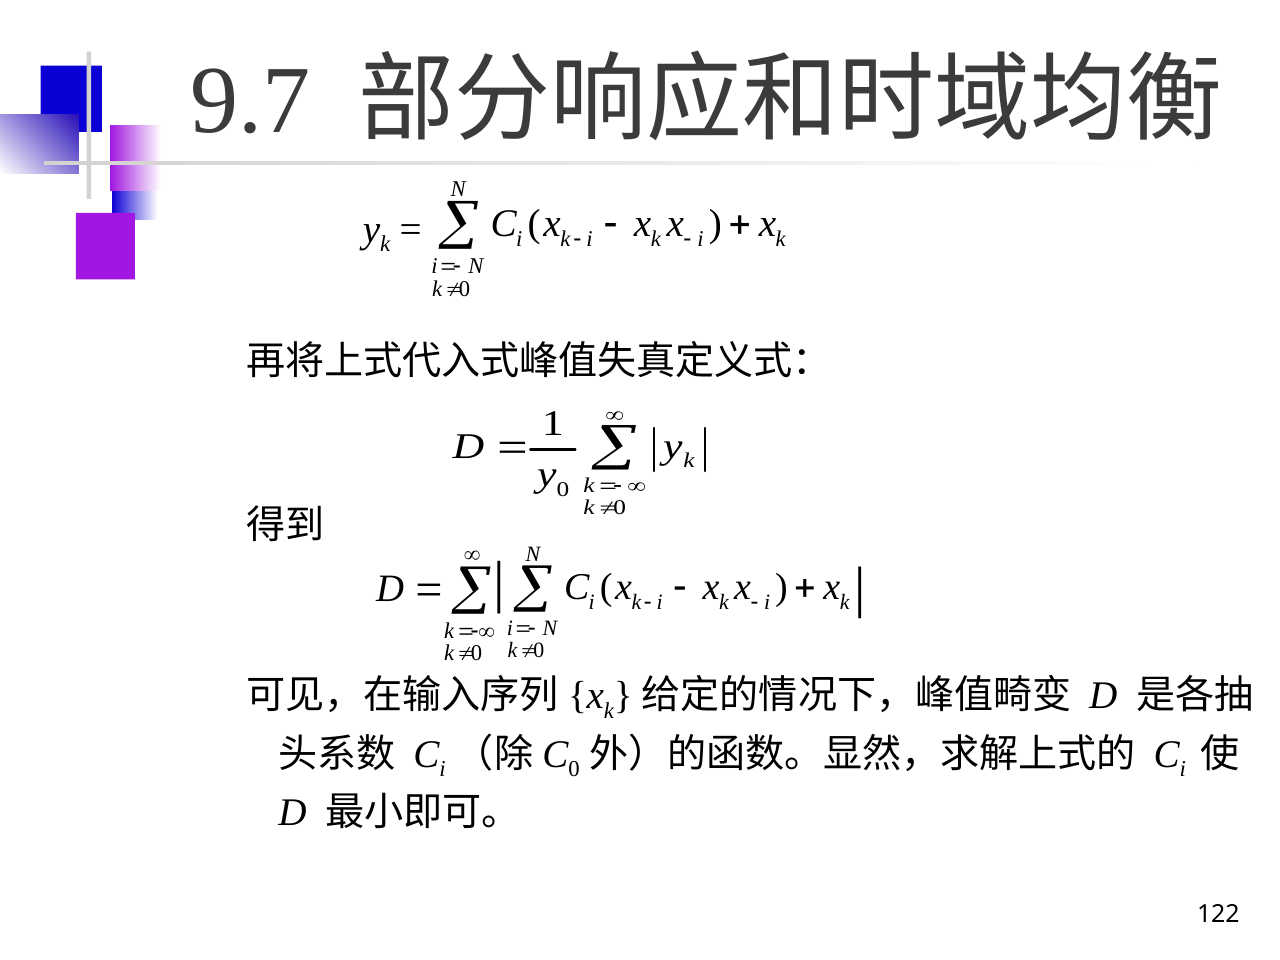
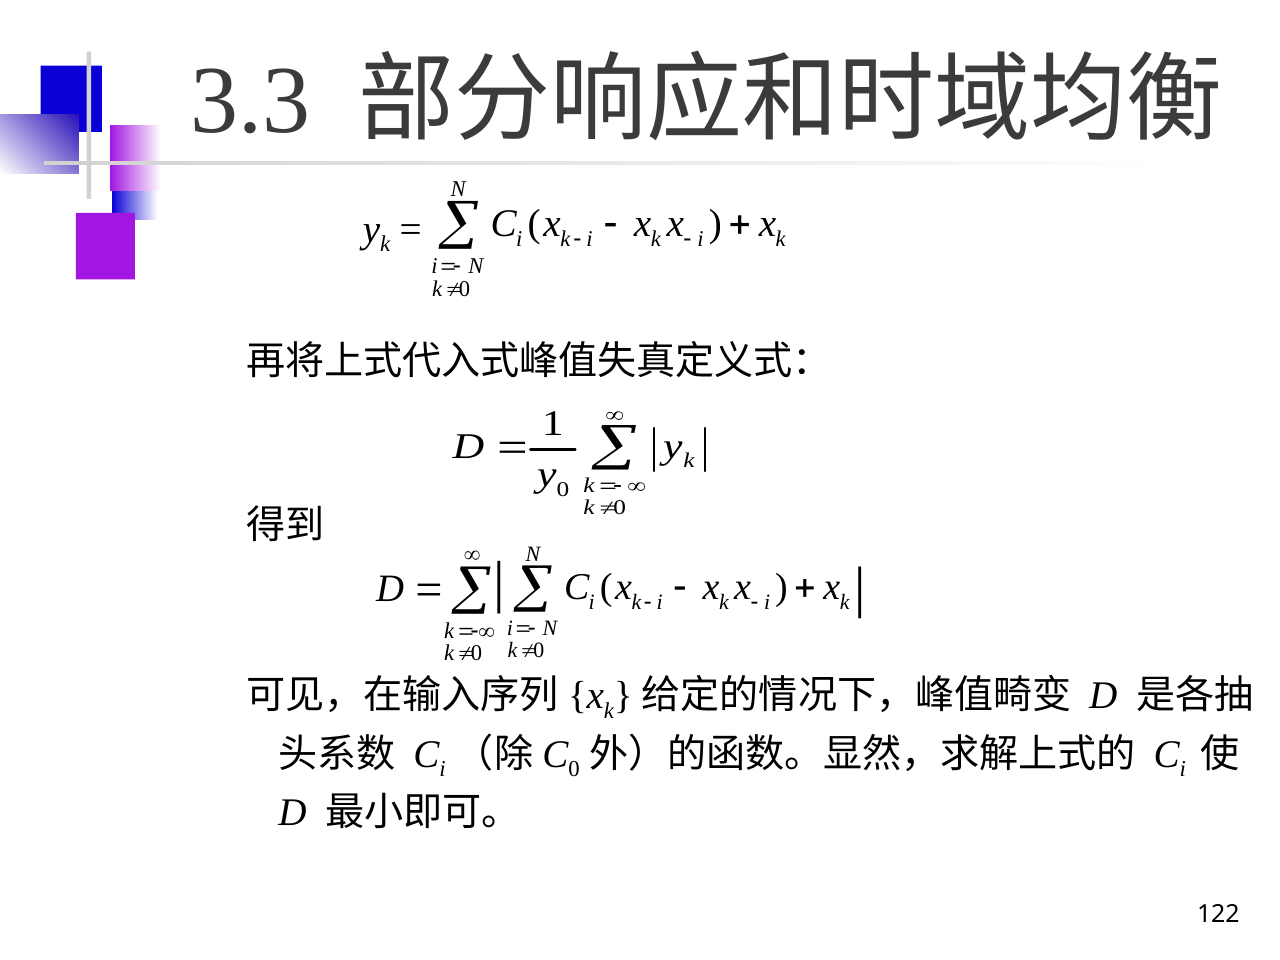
9.7: 9.7 -> 3.3
